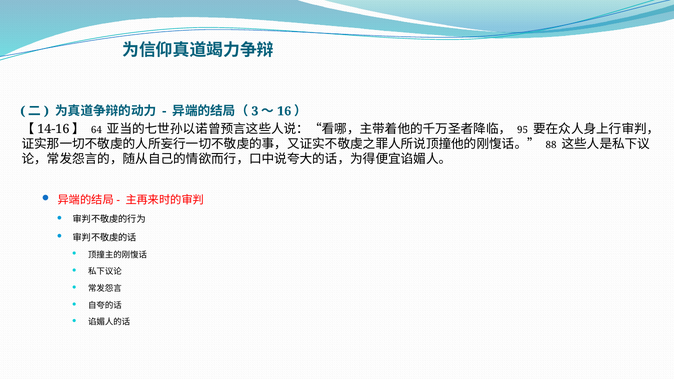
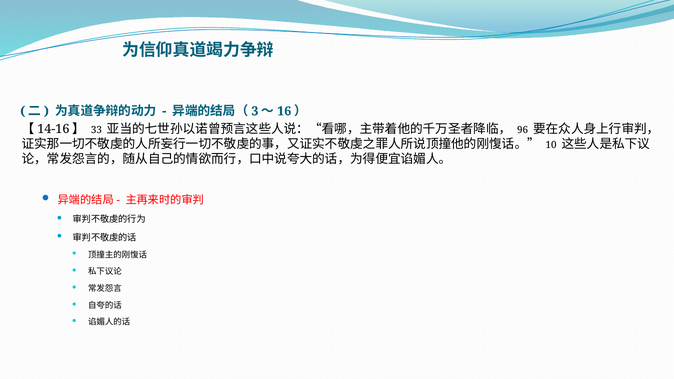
64: 64 -> 33
95: 95 -> 96
88: 88 -> 10
